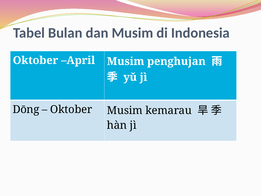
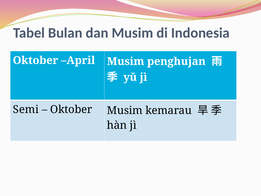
Dōng: Dōng -> Semi
